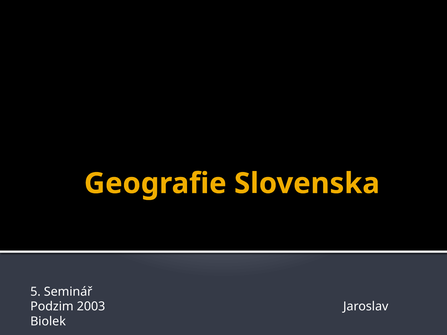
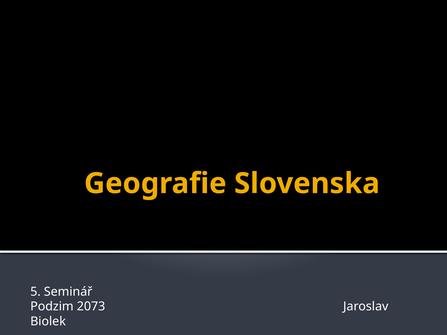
2003: 2003 -> 2073
